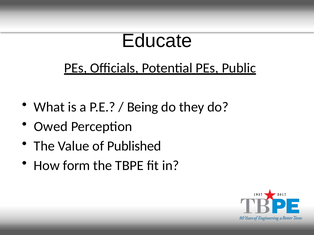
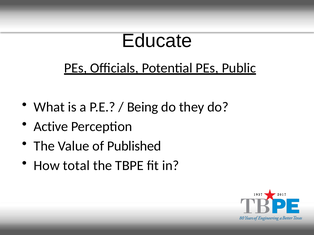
Owed: Owed -> Active
form: form -> total
